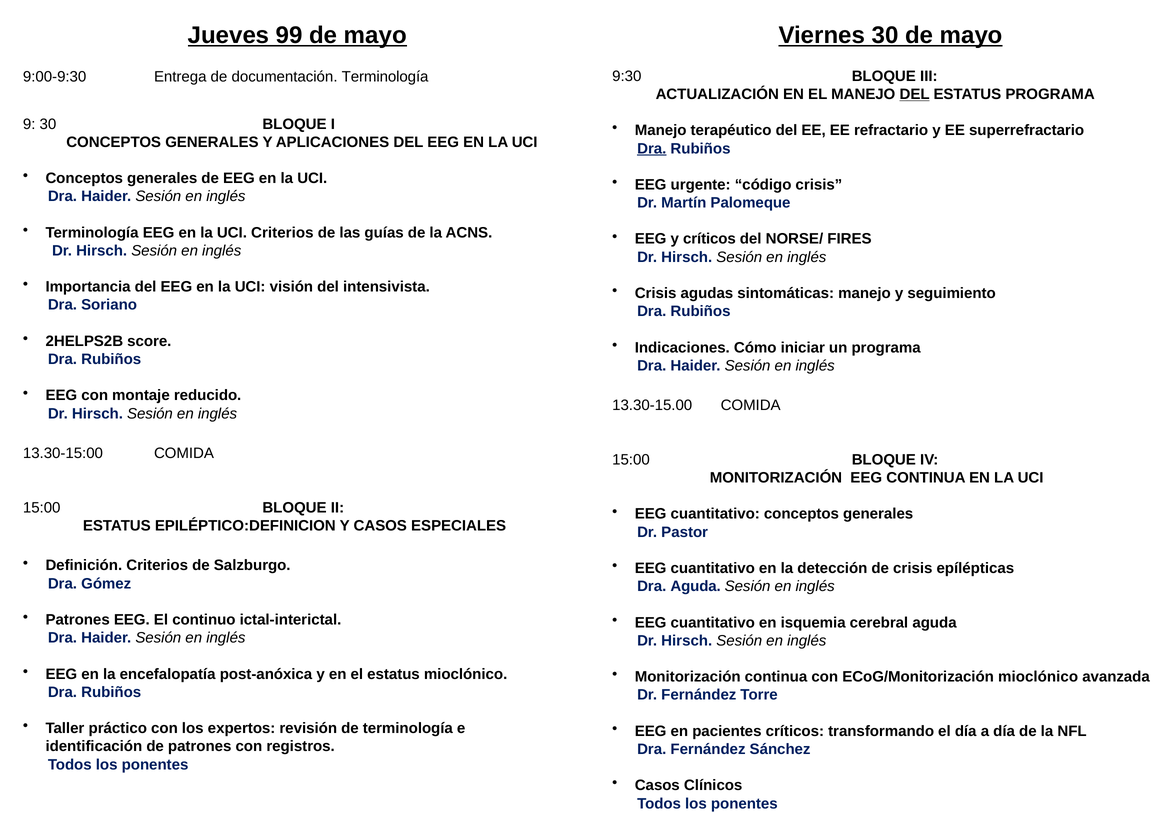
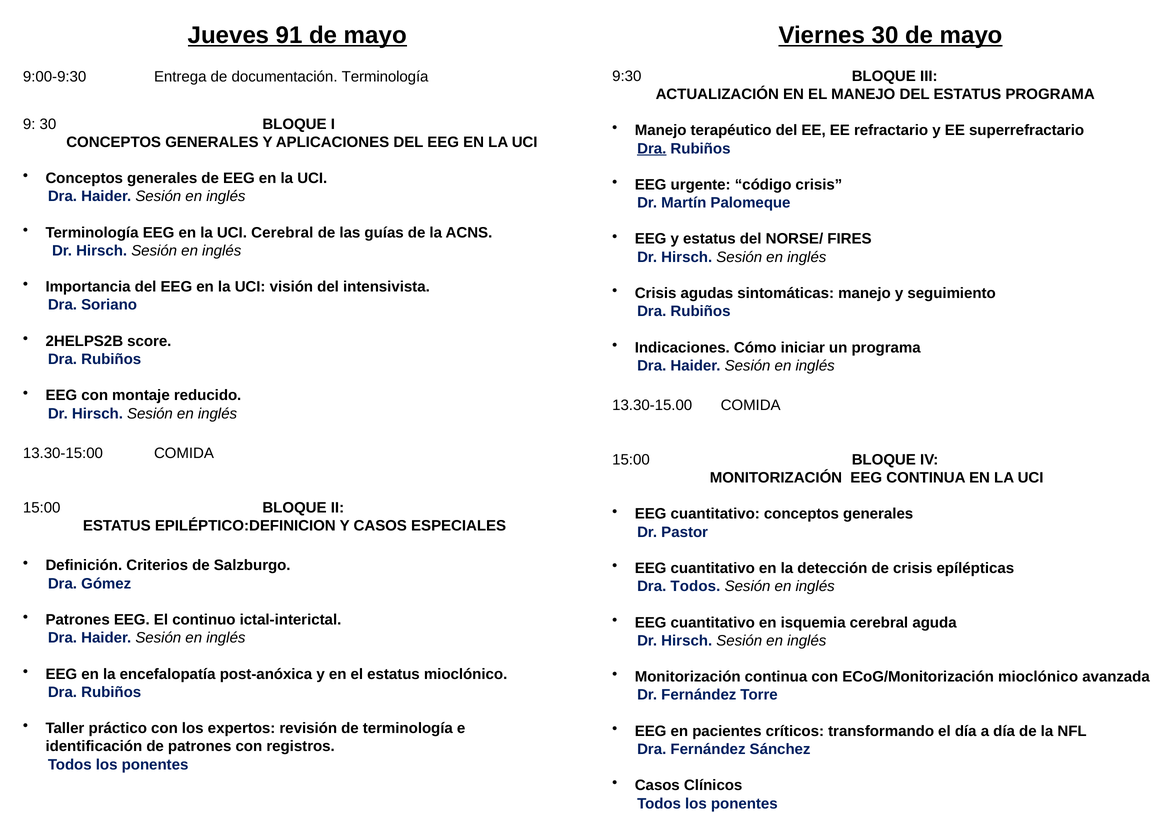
99: 99 -> 91
DEL at (915, 94) underline: present -> none
UCI Criterios: Criterios -> Cerebral
y críticos: críticos -> estatus
Dra Aguda: Aguda -> Todos
